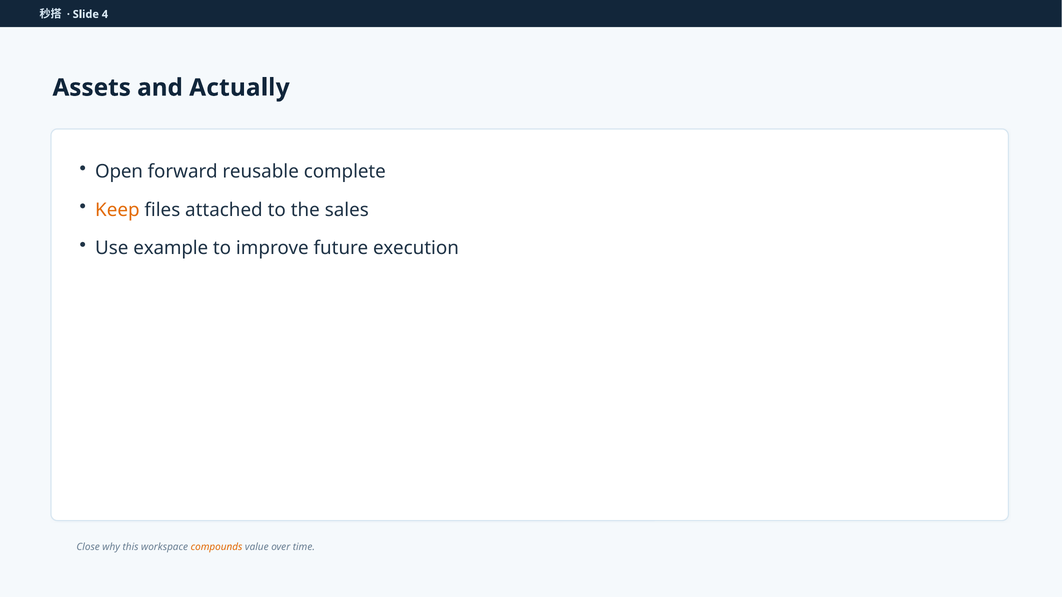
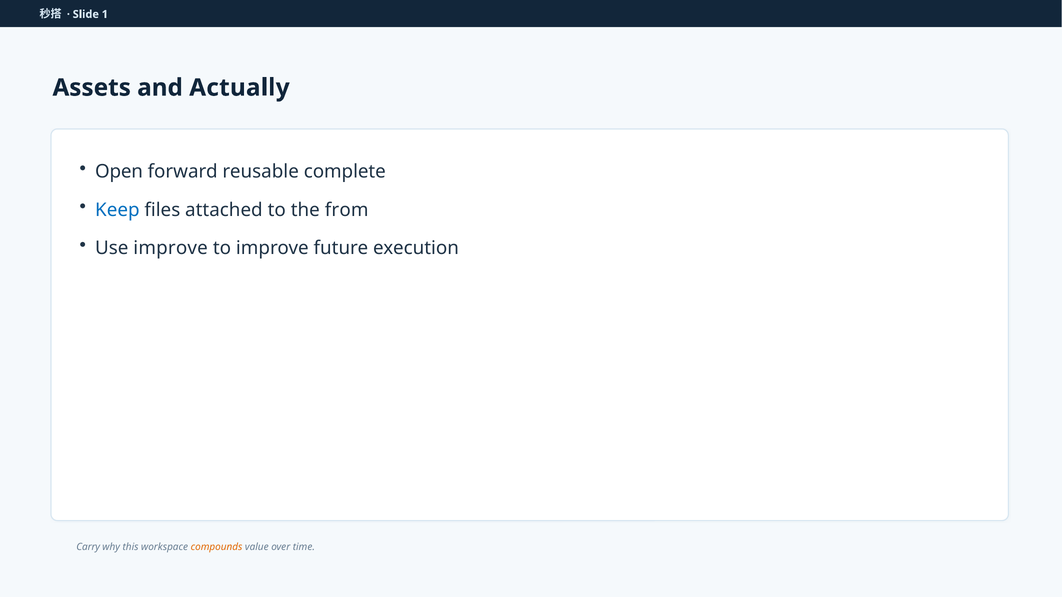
4: 4 -> 1
Keep colour: orange -> blue
sales: sales -> from
Use example: example -> improve
Close: Close -> Carry
